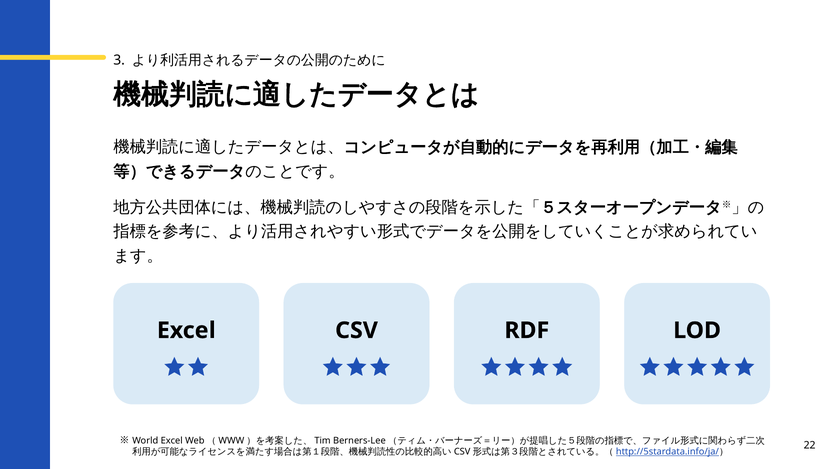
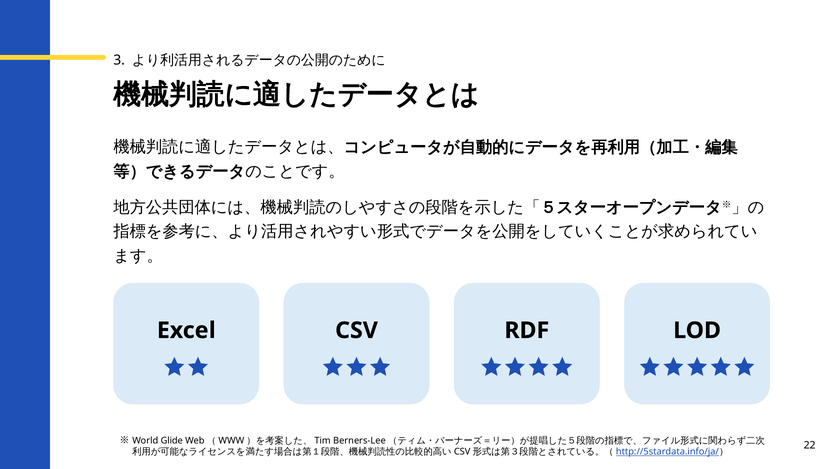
World Excel: Excel -> Glide
